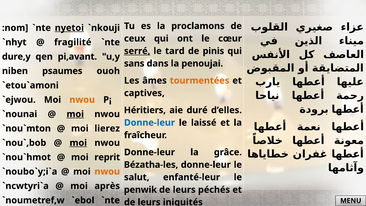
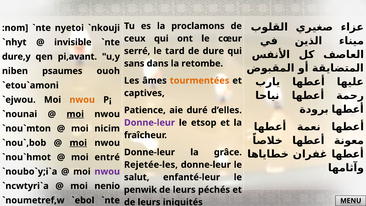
nyetoi underline: present -> none
fragilité: fragilité -> invisible
serré underline: present -> none
pinis: pinis -> dure
penoujai: penoujai -> retombe
Héritiers: Héritiers -> Patience
Donne-leur at (149, 123) colour: blue -> purple
laissé: laissé -> etsop
lierez: lierez -> nicim
reprit: reprit -> entré
Bézatha-les: Bézatha-les -> Rejetée-les
nwou at (107, 171) colour: orange -> purple
après: après -> nenio
